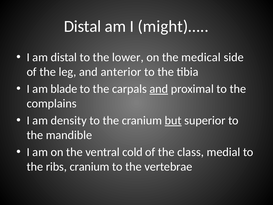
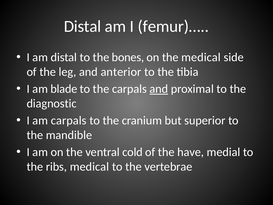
might)…: might)… -> femur)…
lower: lower -> bones
complains: complains -> diagnostic
am density: density -> carpals
but underline: present -> none
class: class -> have
ribs cranium: cranium -> medical
